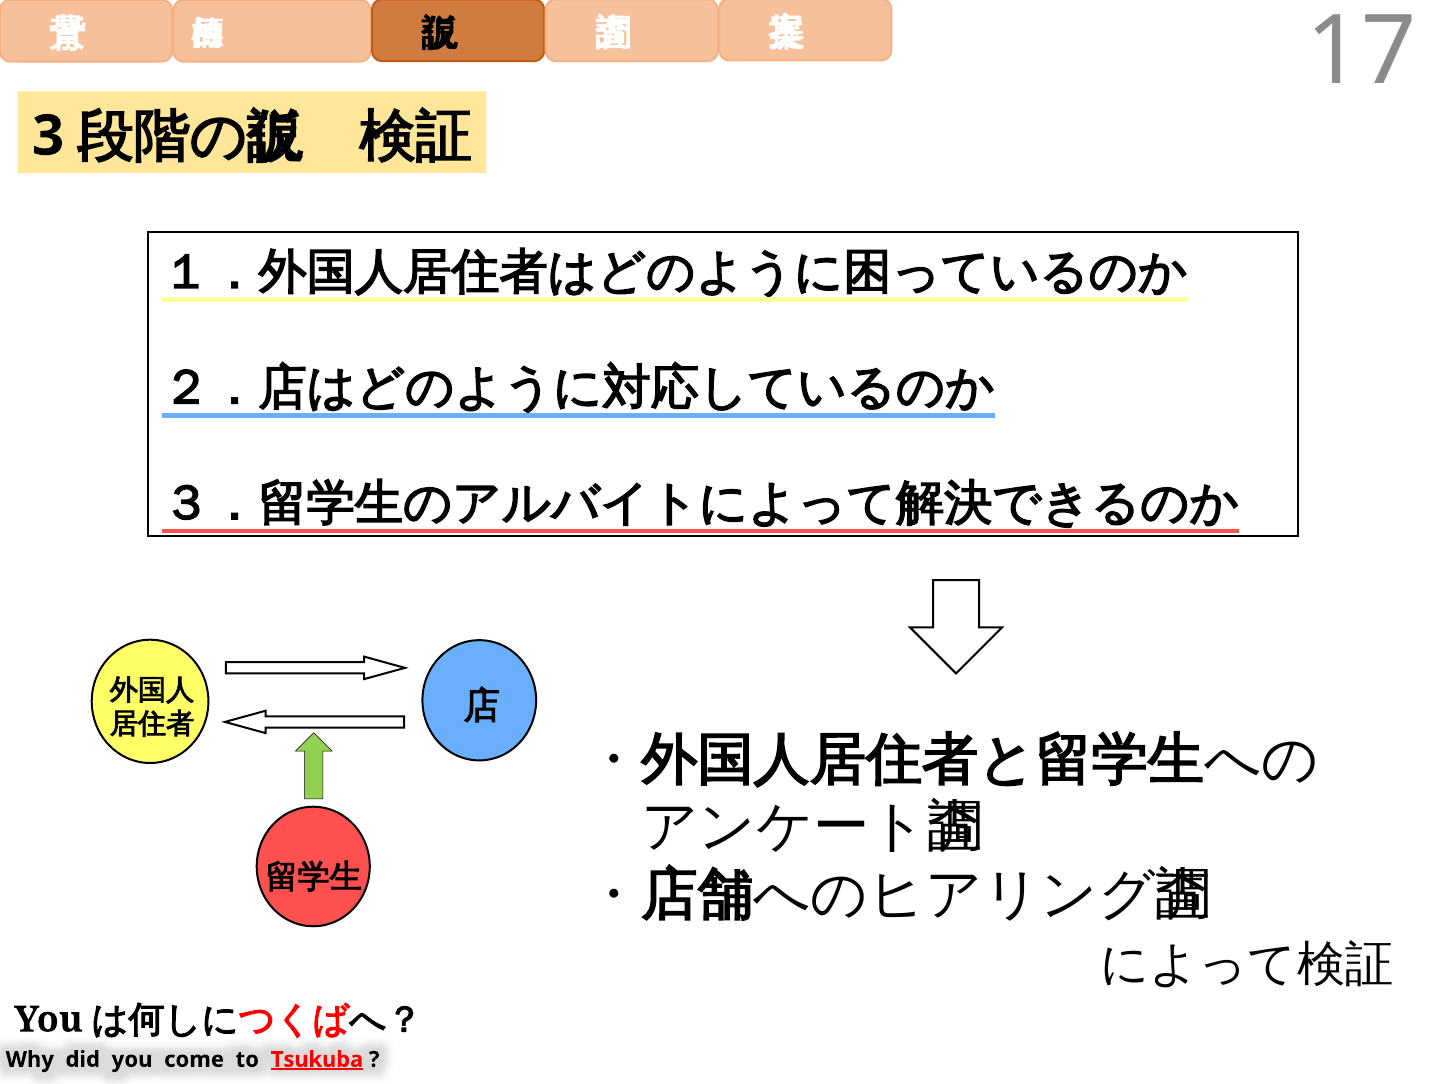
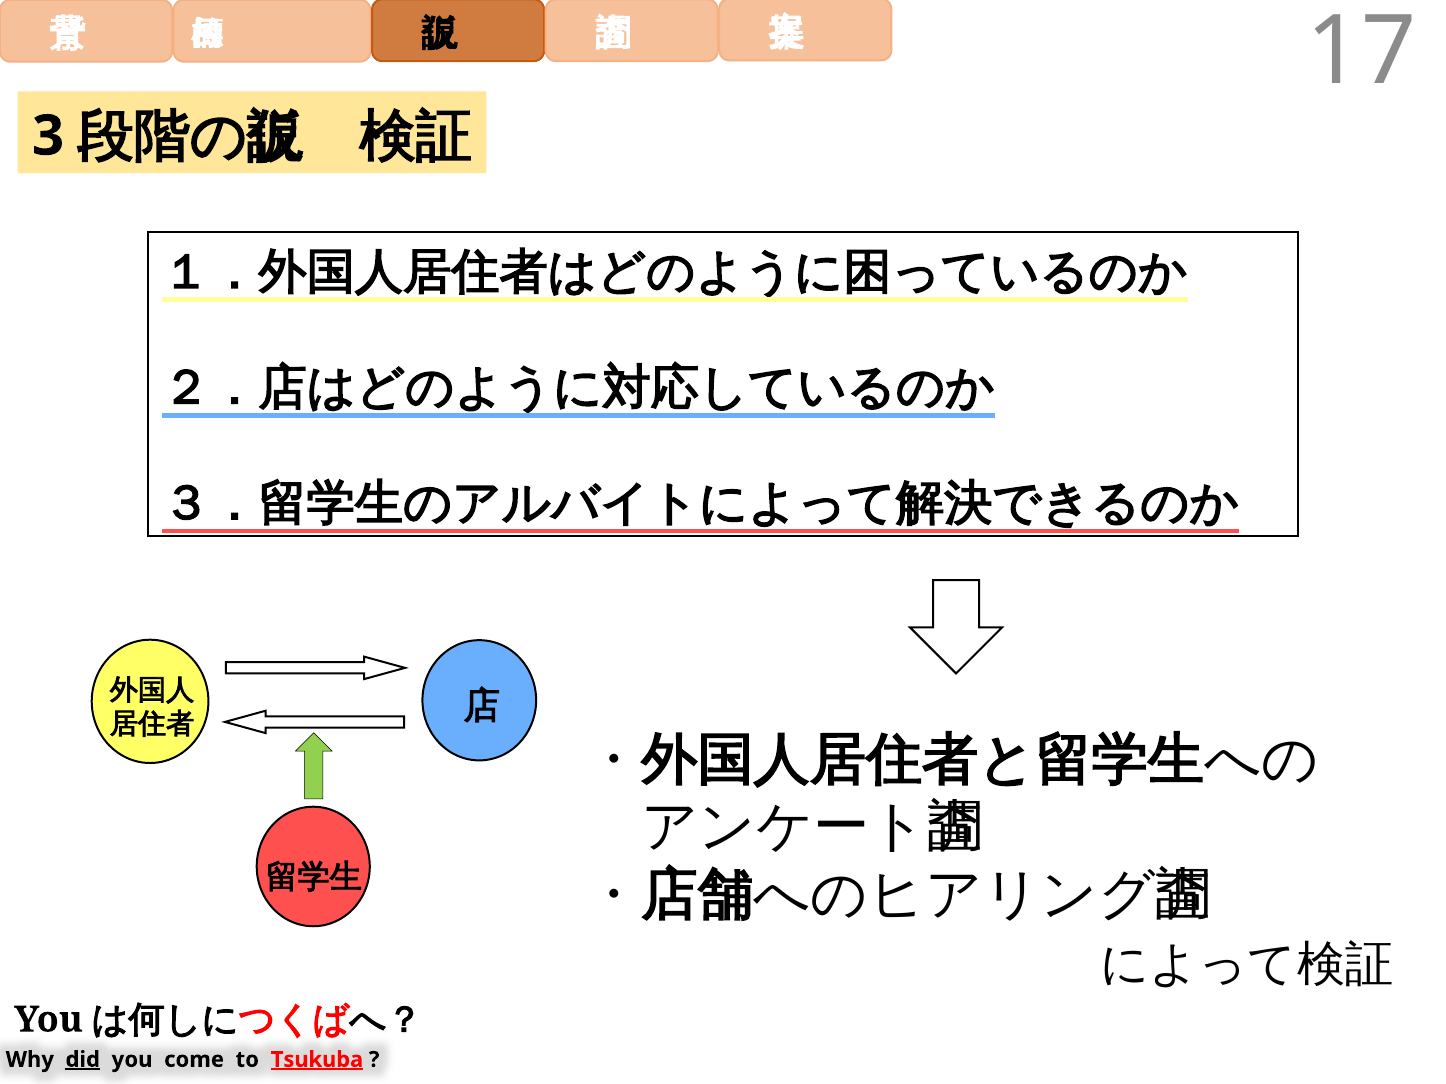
did underline: none -> present
